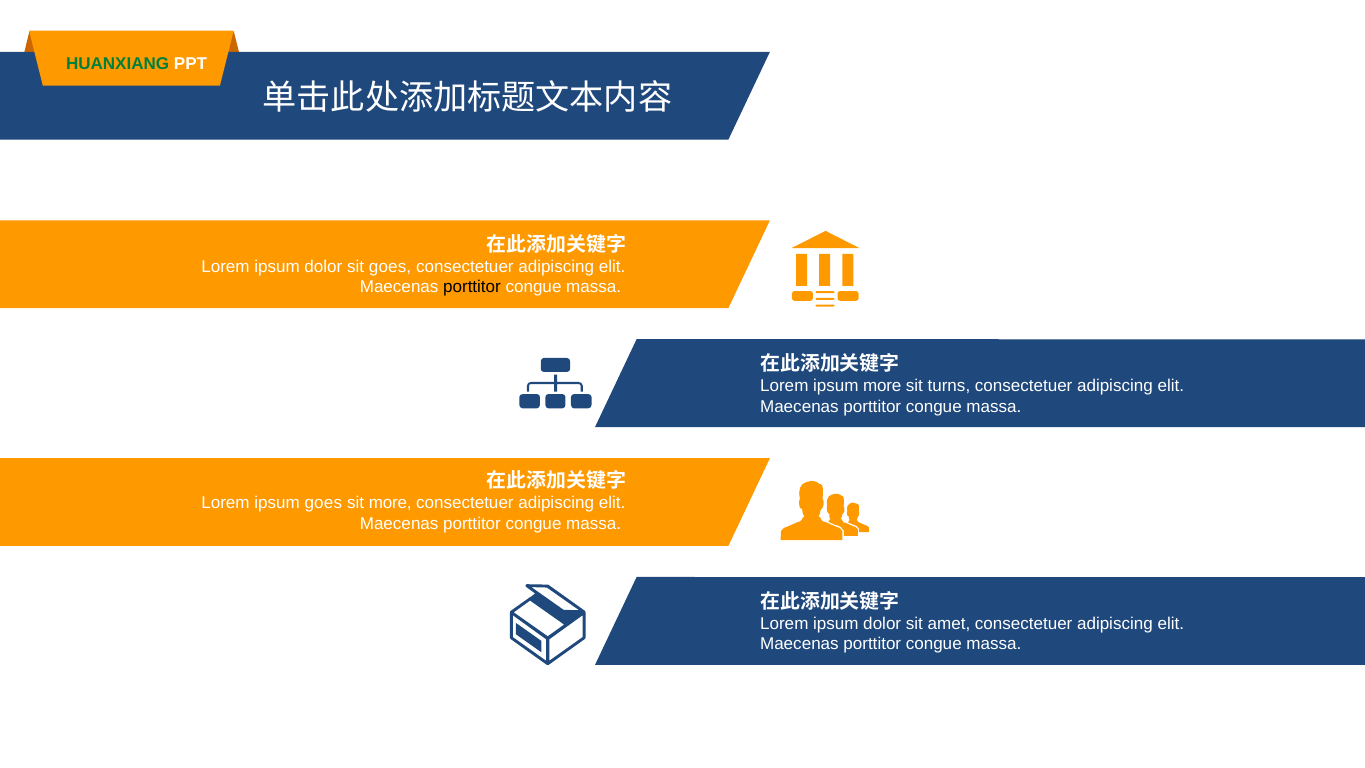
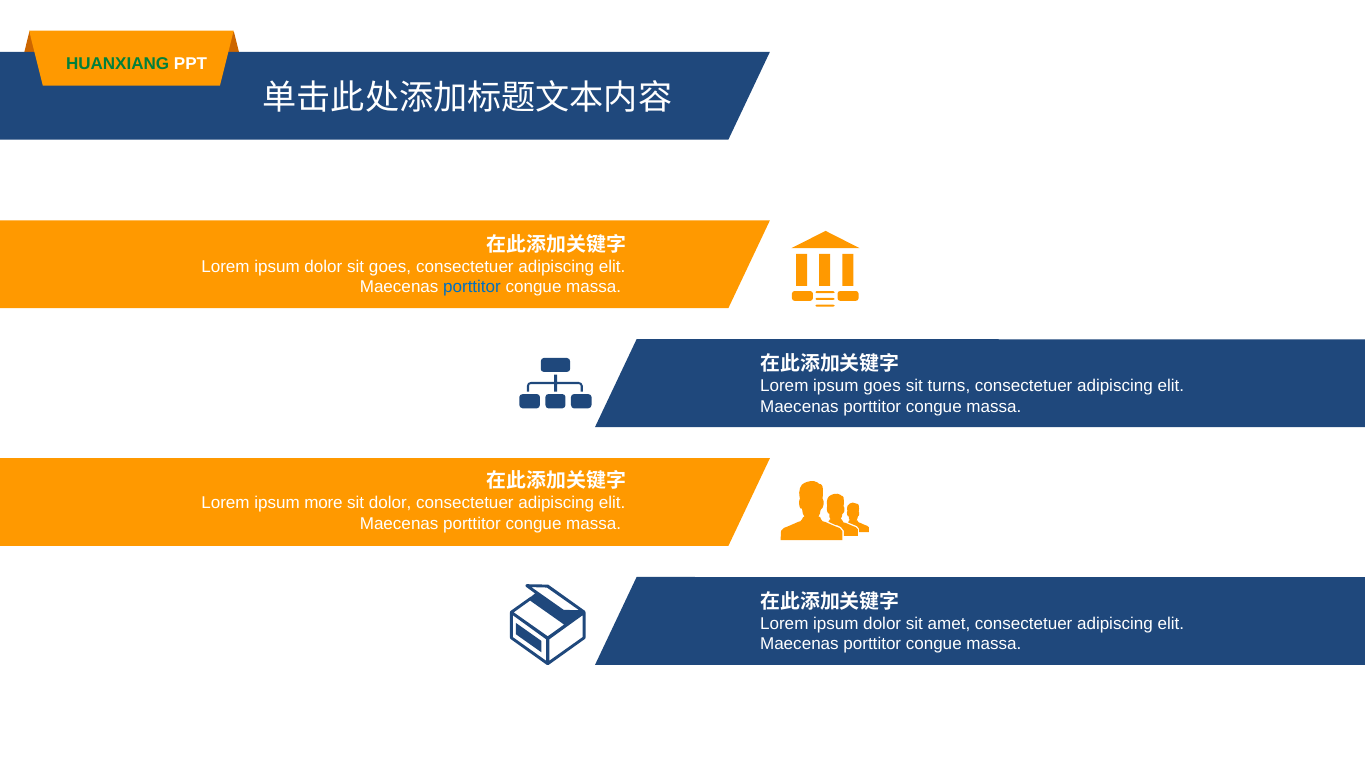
porttitor at (472, 287) colour: black -> blue
ipsum more: more -> goes
ipsum goes: goes -> more
sit more: more -> dolor
